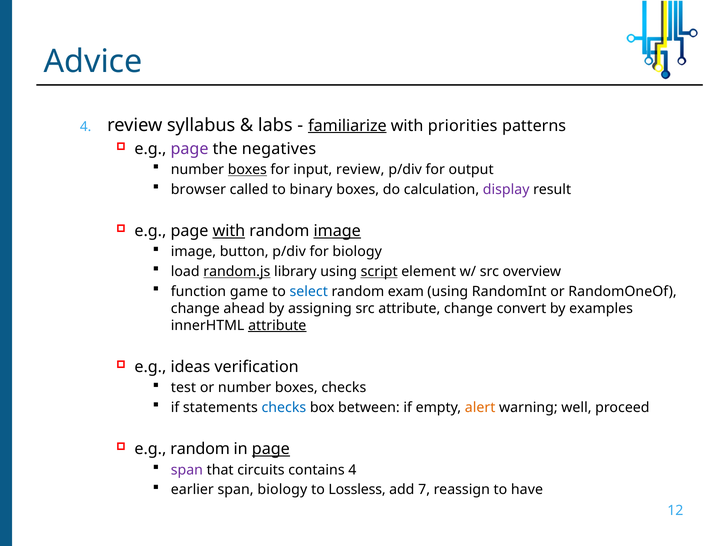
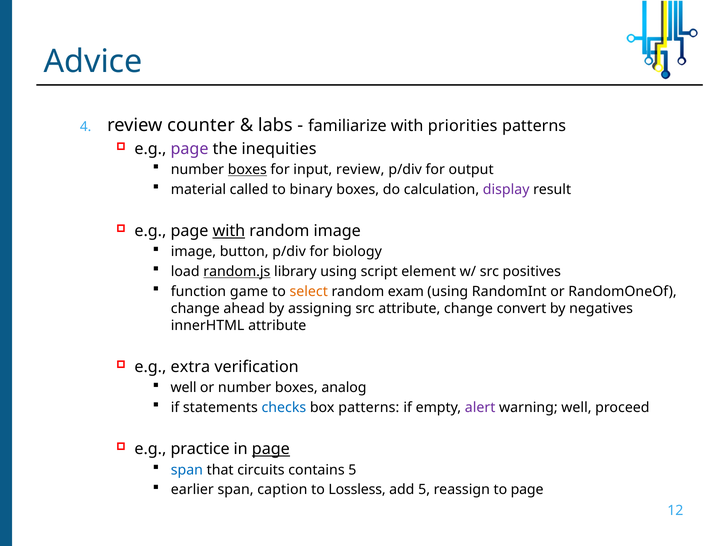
syllabus: syllabus -> counter
familiarize underline: present -> none
negatives: negatives -> inequities
browser: browser -> material
image at (337, 231) underline: present -> none
script underline: present -> none
overview: overview -> positives
select colour: blue -> orange
examples: examples -> negatives
attribute at (277, 325) underline: present -> none
ideas: ideas -> extra
test at (183, 387): test -> well
boxes checks: checks -> analog
box between: between -> patterns
alert colour: orange -> purple
e.g random: random -> practice
span at (187, 469) colour: purple -> blue
contains 4: 4 -> 5
span biology: biology -> caption
add 7: 7 -> 5
to have: have -> page
